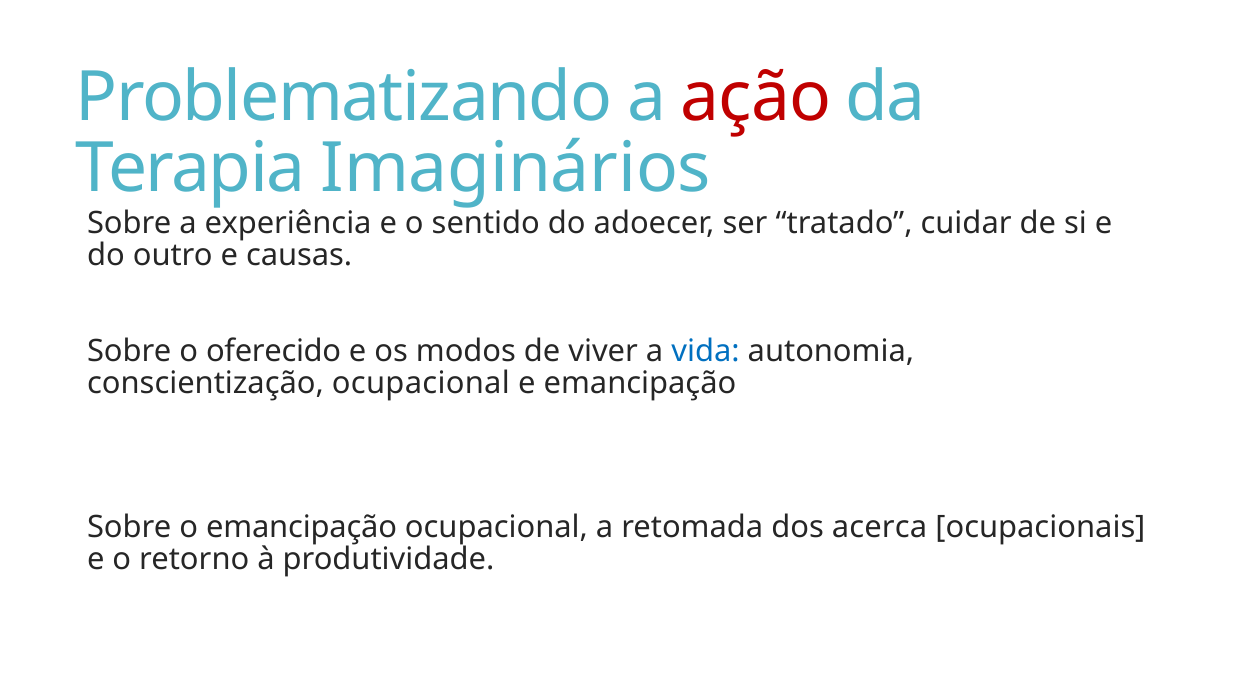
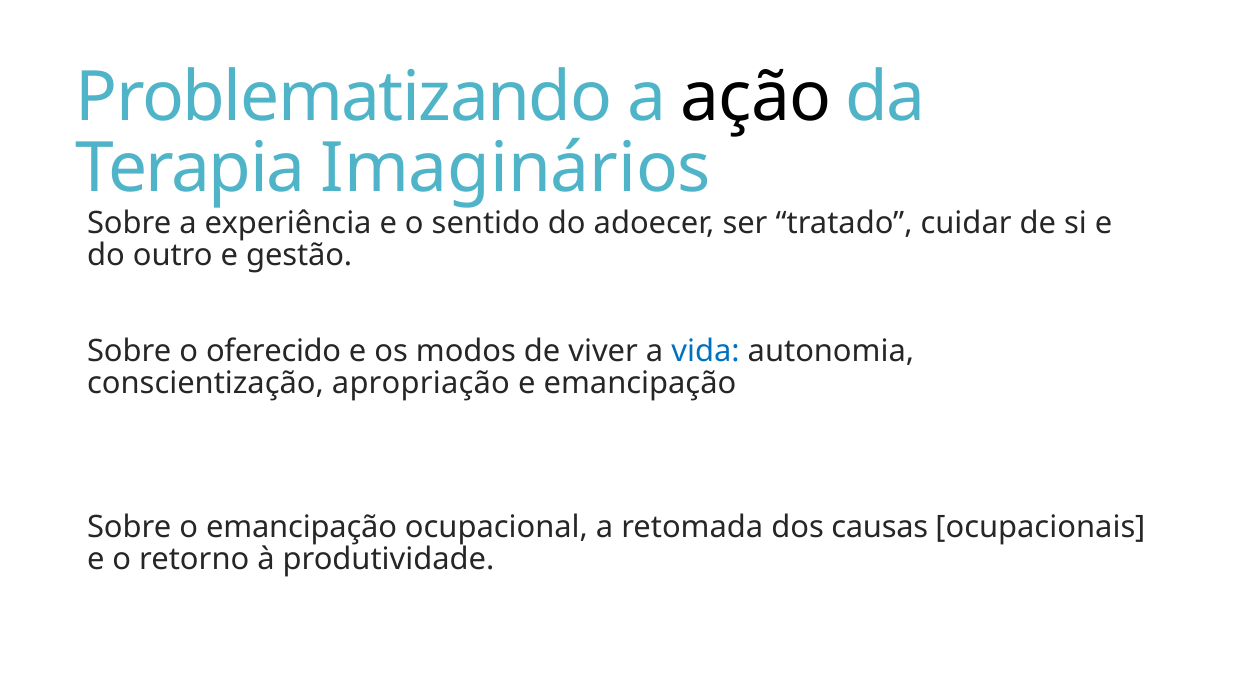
ação colour: red -> black
causas: causas -> gestão
conscientização ocupacional: ocupacional -> apropriação
acerca: acerca -> causas
